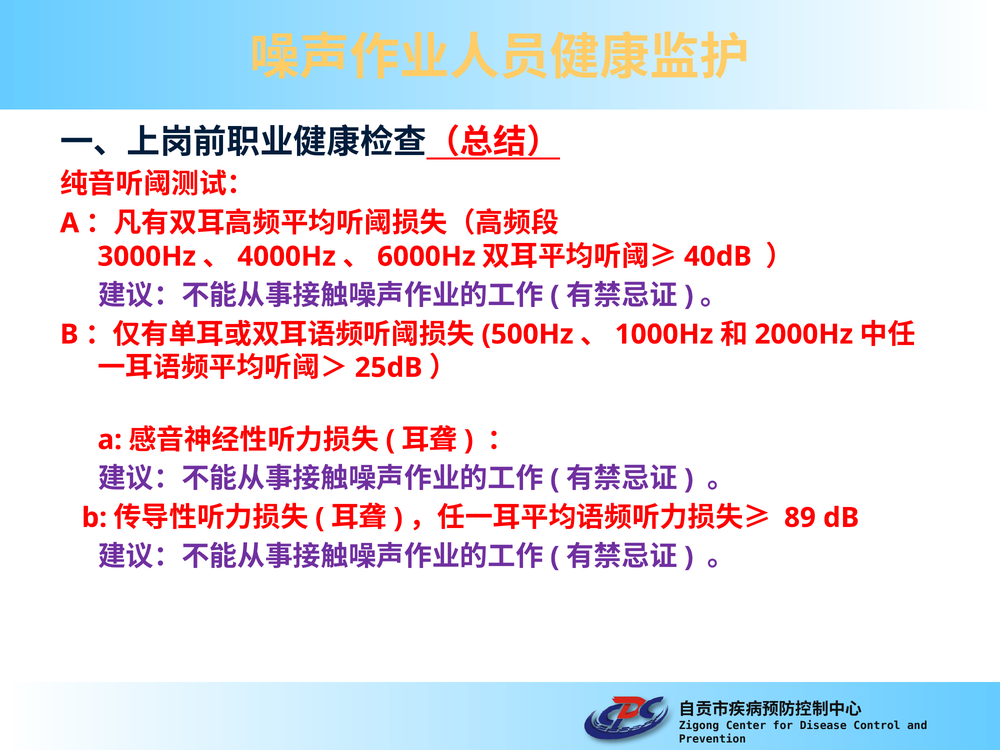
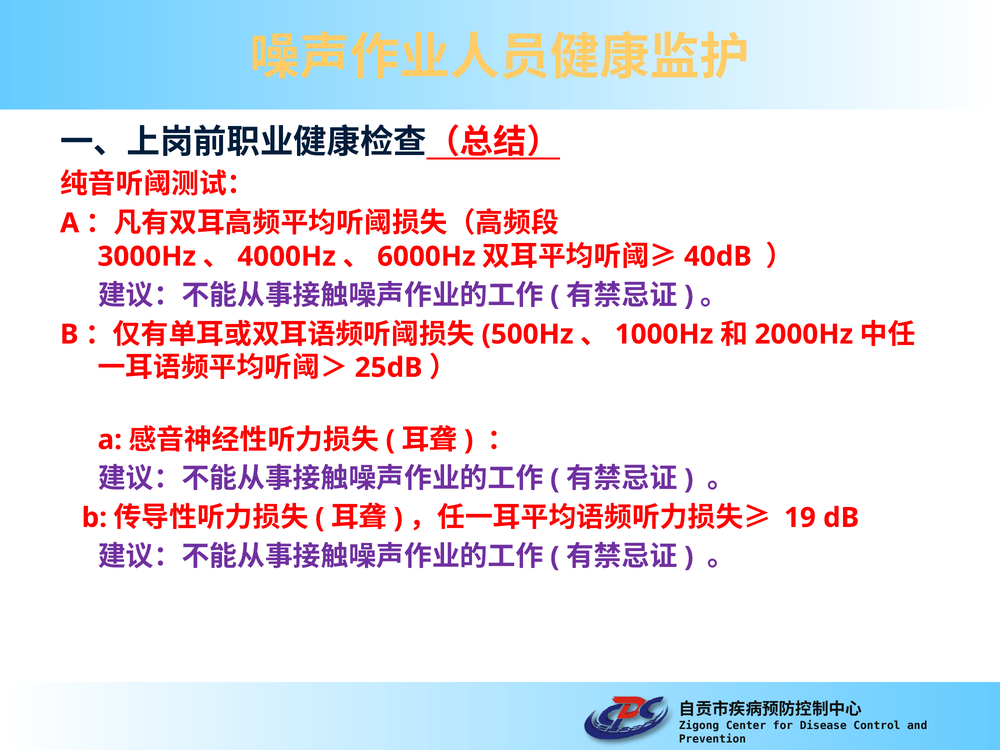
89: 89 -> 19
